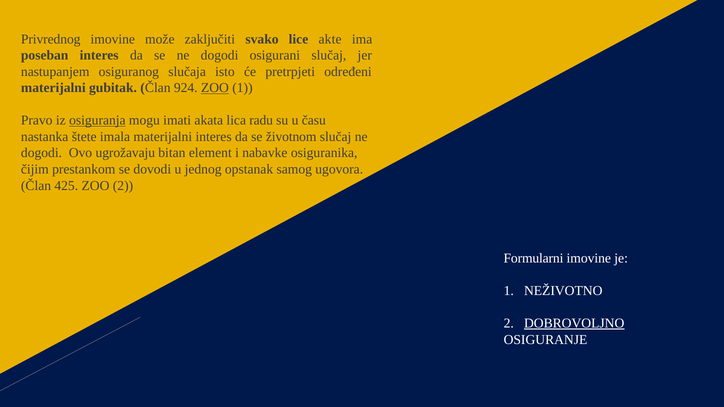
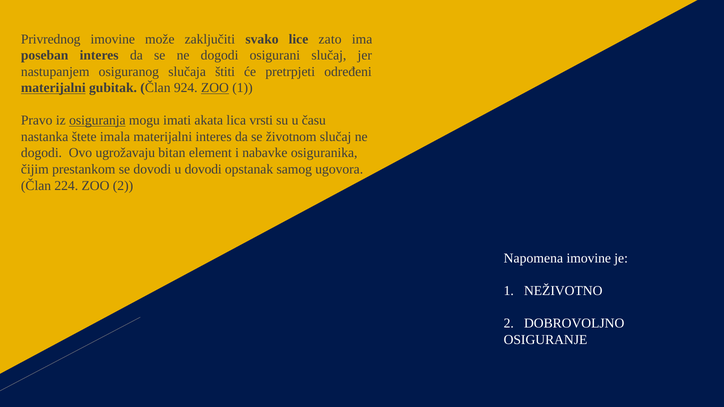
akte: akte -> zato
isto: isto -> štiti
materijalni at (53, 88) underline: none -> present
radu: radu -> vrsti
u jednog: jednog -> dovodi
425: 425 -> 224
Formularni: Formularni -> Napomena
DOBROVOLJNO underline: present -> none
